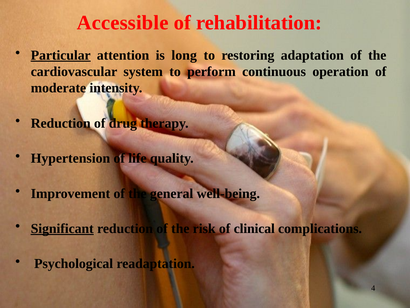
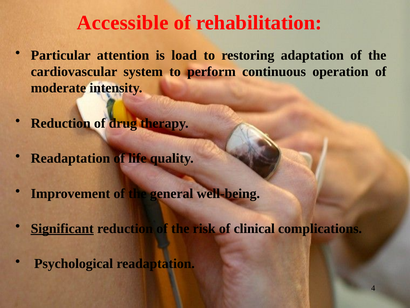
Particular underline: present -> none
long: long -> load
Hypertension at (70, 158): Hypertension -> Readaptation
